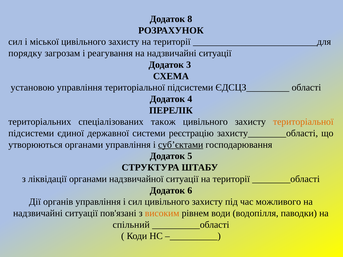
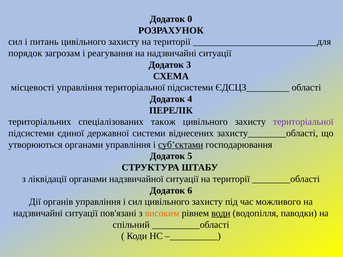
8: 8 -> 0
міської: міської -> питань
порядку: порядку -> порядок
установою: установою -> місцевості
територіальної at (303, 122) colour: orange -> purple
реєстрацію: реєстрацію -> віднесених
води underline: none -> present
